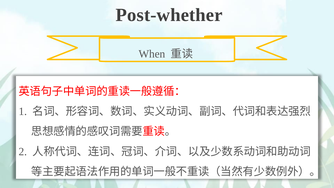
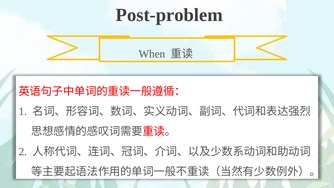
Post-whether: Post-whether -> Post-problem
